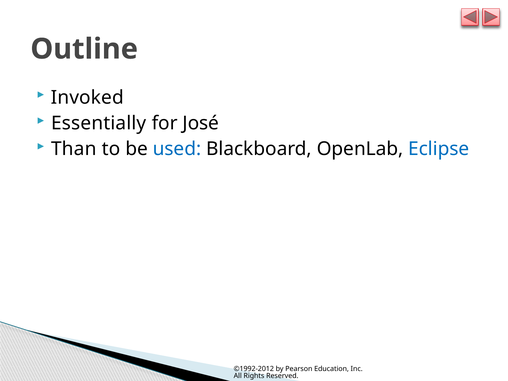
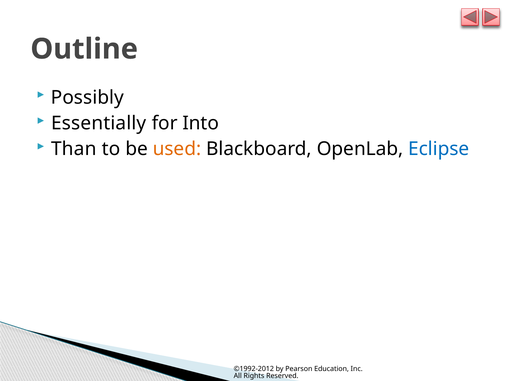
Invoked: Invoked -> Possibly
José: José -> Into
used colour: blue -> orange
